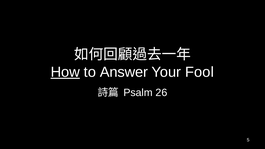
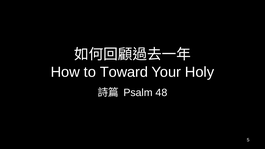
How underline: present -> none
Answer: Answer -> Toward
Fool: Fool -> Holy
26: 26 -> 48
